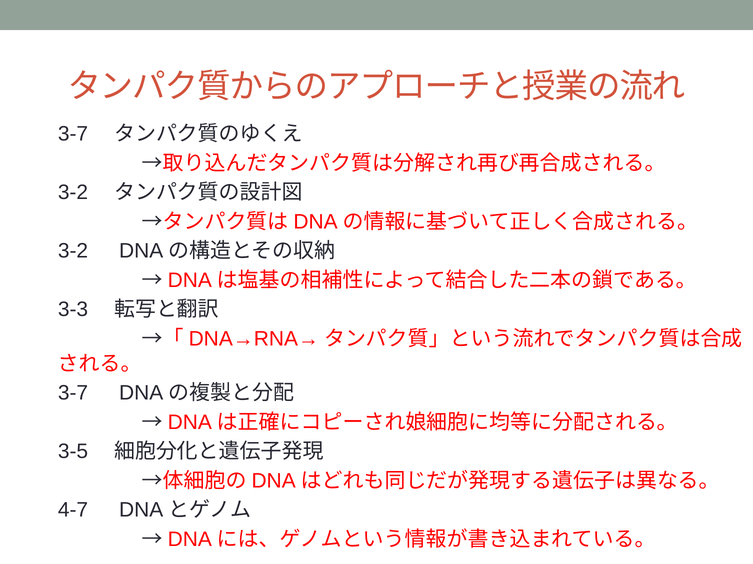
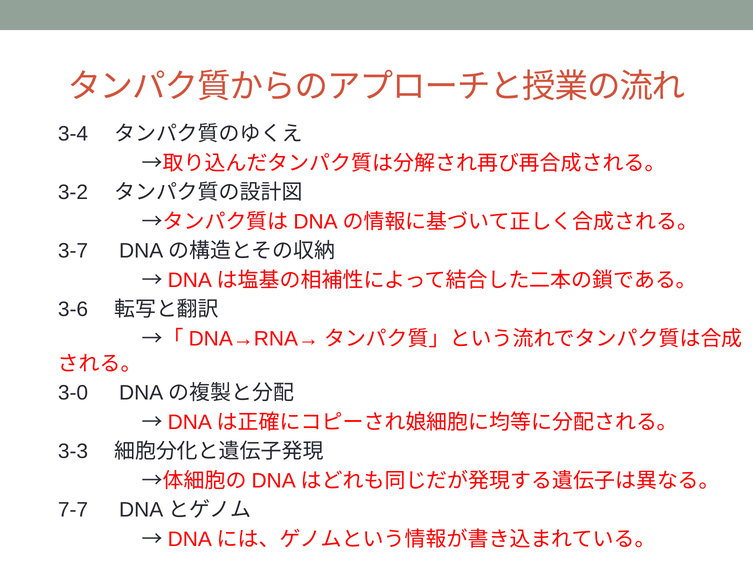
3-7 at (73, 134): 3-7 -> 3-4
3-2 at (73, 251): 3-2 -> 3-7
3-3: 3-3 -> 3-6
3-7 at (73, 394): 3-7 -> 3-0
3-5: 3-5 -> 3-3
4-7: 4-7 -> 7-7
